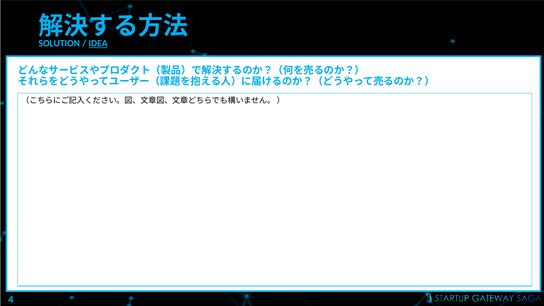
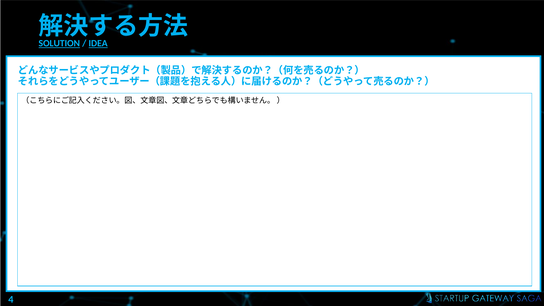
SOLUTION underline: none -> present
